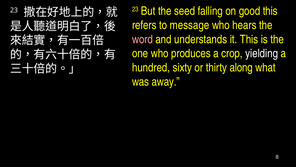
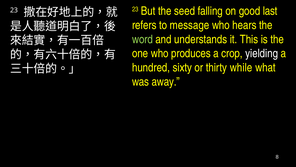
good this: this -> last
word colour: pink -> light green
along: along -> while
